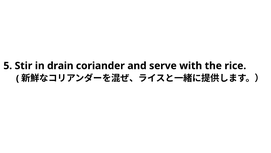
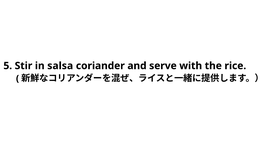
drain: drain -> salsa
